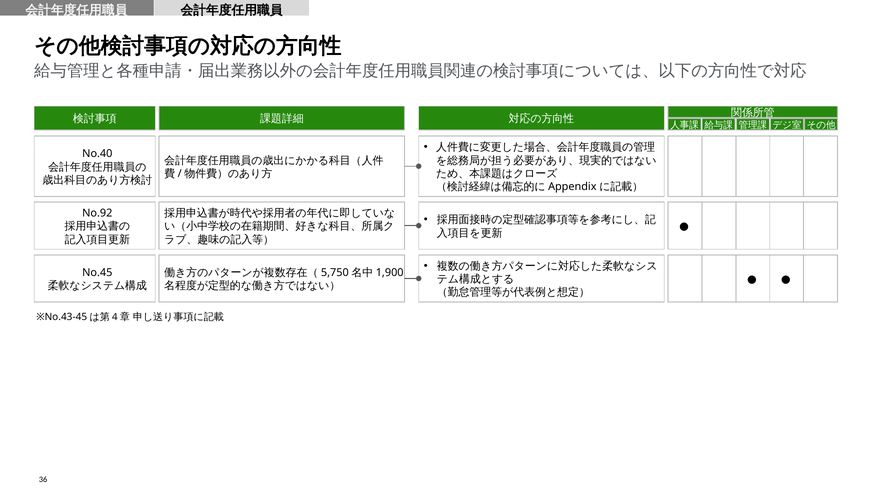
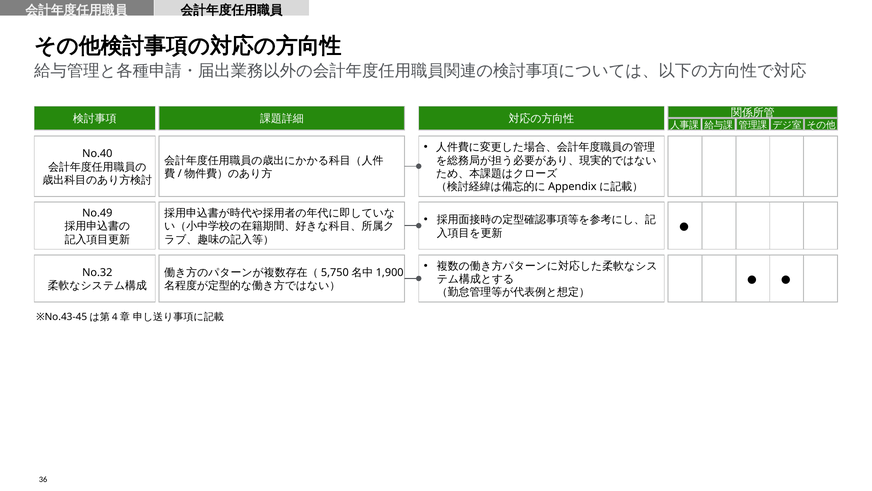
No.92: No.92 -> No.49
No.45: No.45 -> No.32
